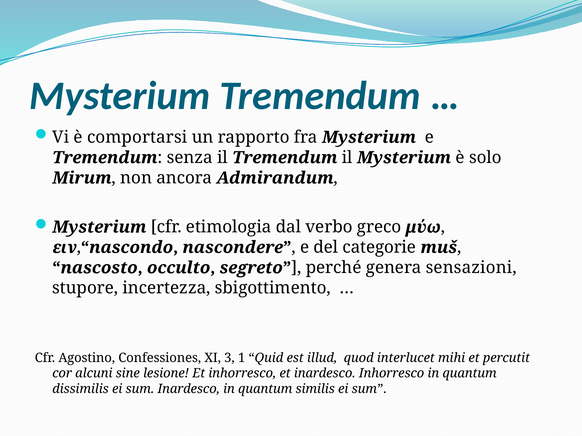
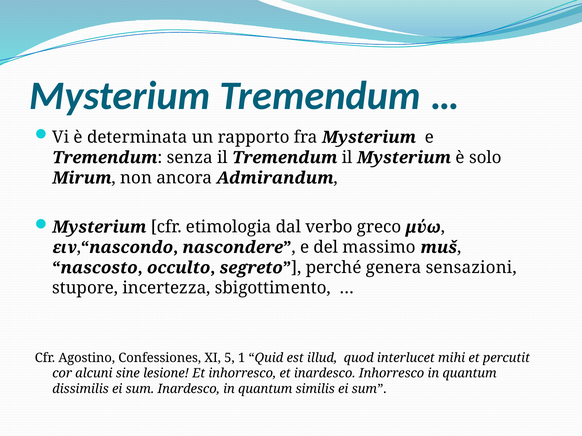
comportarsi: comportarsi -> determinata
categorie: categorie -> massimo
3: 3 -> 5
